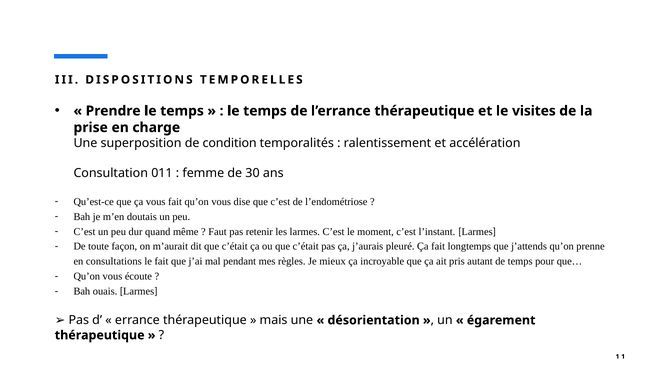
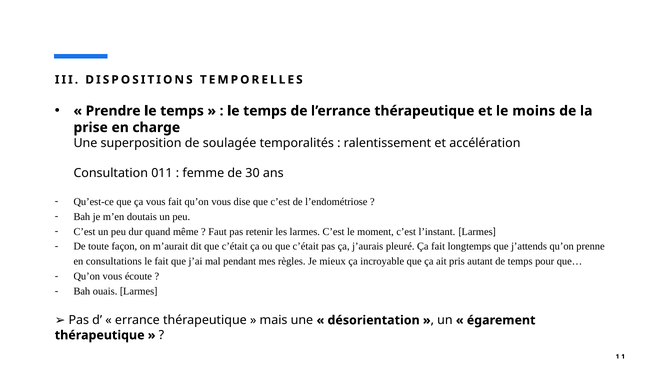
visites: visites -> moins
condition: condition -> soulagée
